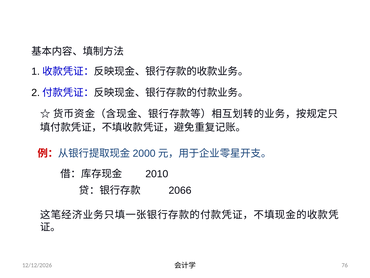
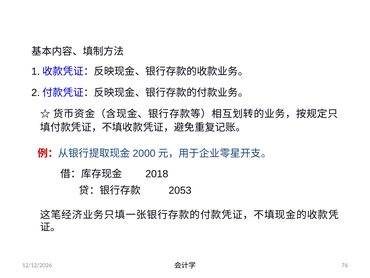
2010: 2010 -> 2018
2066: 2066 -> 2053
